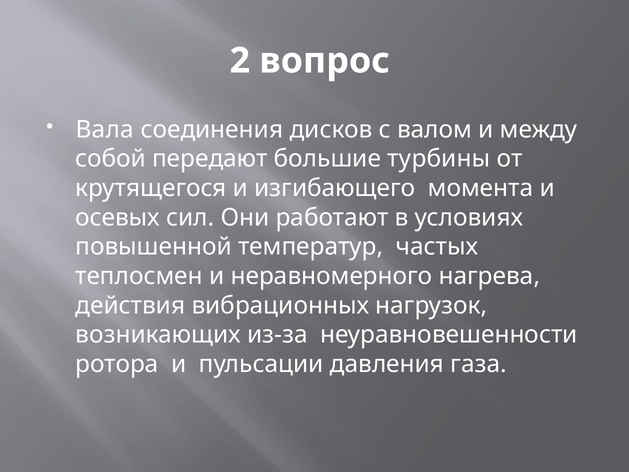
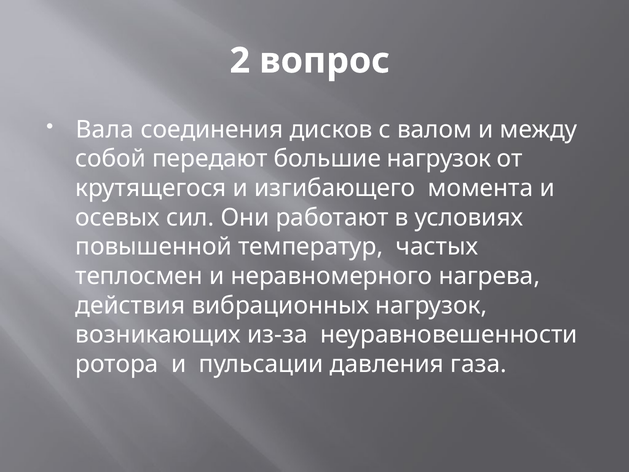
большие турбины: турбины -> нагрузок
